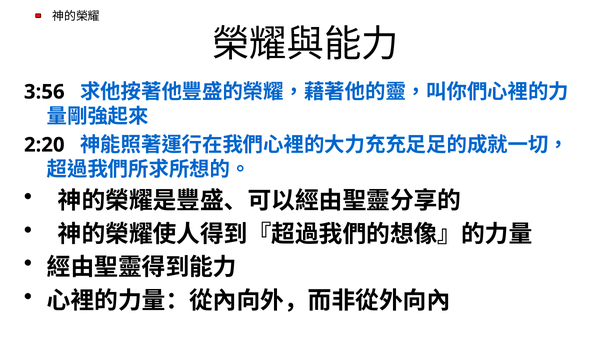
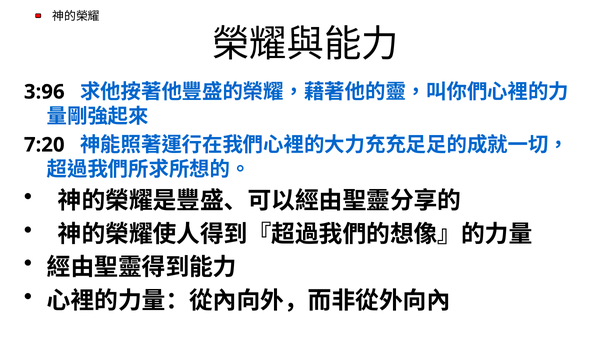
3:56: 3:56 -> 3:96
2:20: 2:20 -> 7:20
